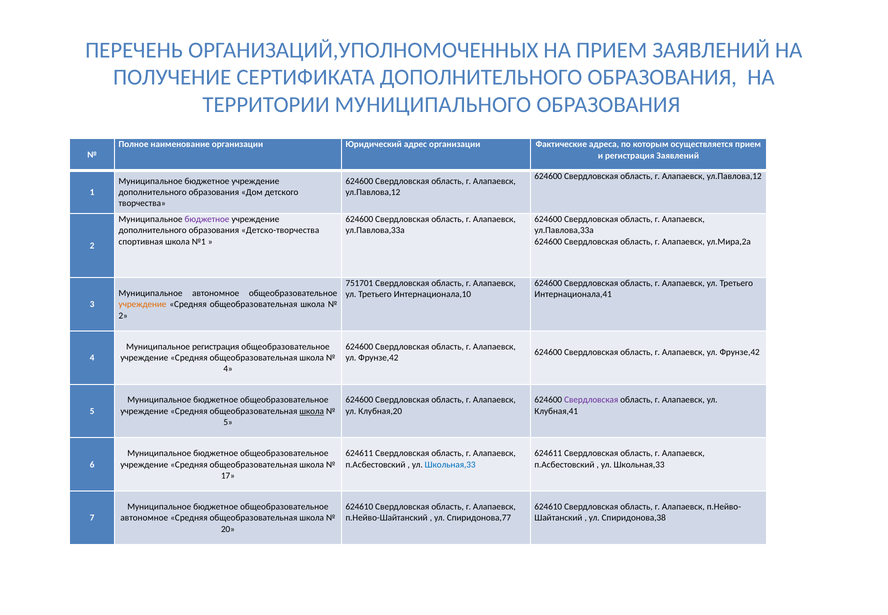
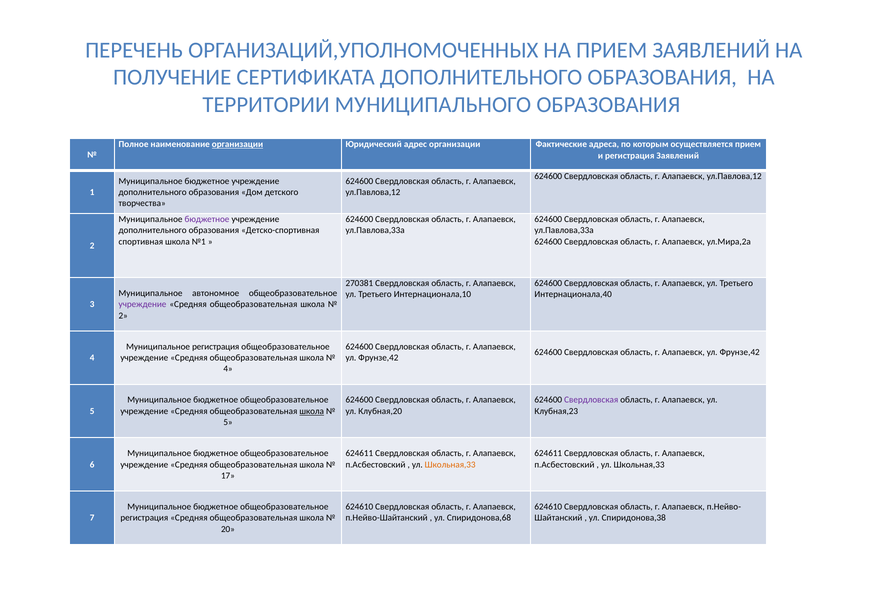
организации at (238, 144) underline: none -> present
Детско-творчества: Детско-творчества -> Детско-спортивная
751701: 751701 -> 270381
Интернационала,41: Интернационала,41 -> Интернационала,40
учреждение at (142, 304) colour: orange -> purple
Клубная,41: Клубная,41 -> Клубная,23
Школьная,33 at (450, 464) colour: blue -> orange
автономное at (144, 518): автономное -> регистрация
Спиридонова,77: Спиридонова,77 -> Спиридонова,68
